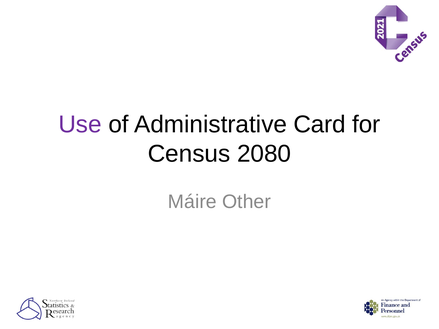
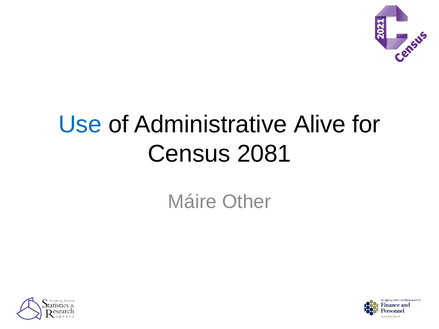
Use colour: purple -> blue
Card: Card -> Alive
2080: 2080 -> 2081
